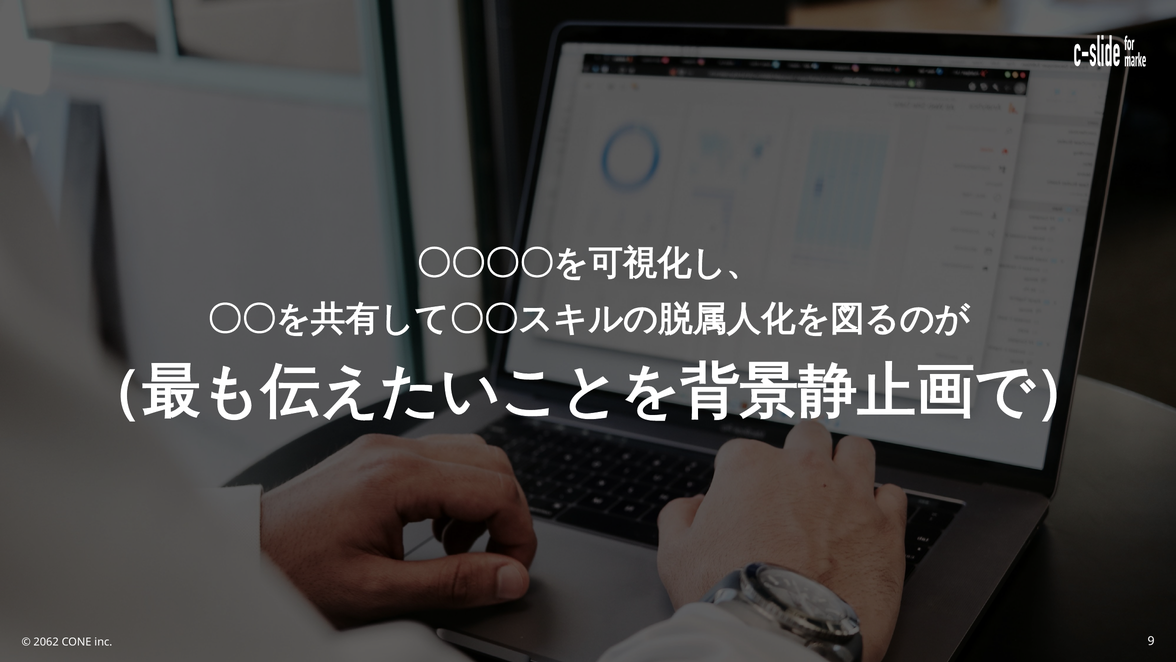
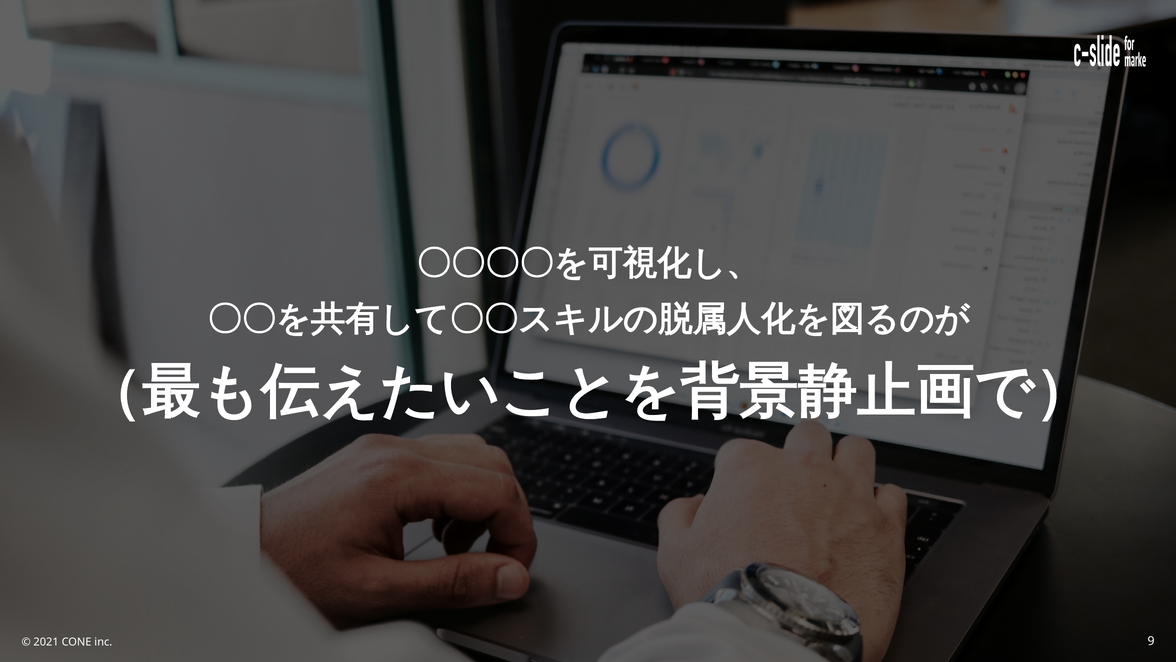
2062: 2062 -> 2021
